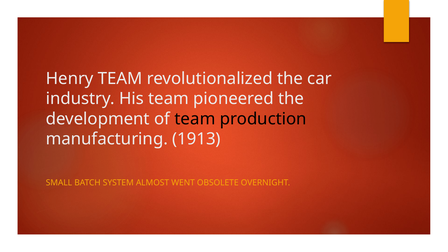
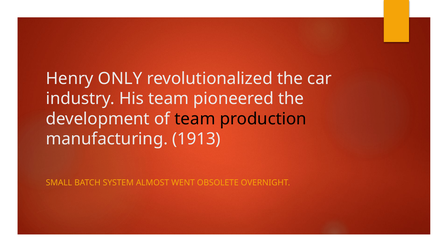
Henry TEAM: TEAM -> ONLY
